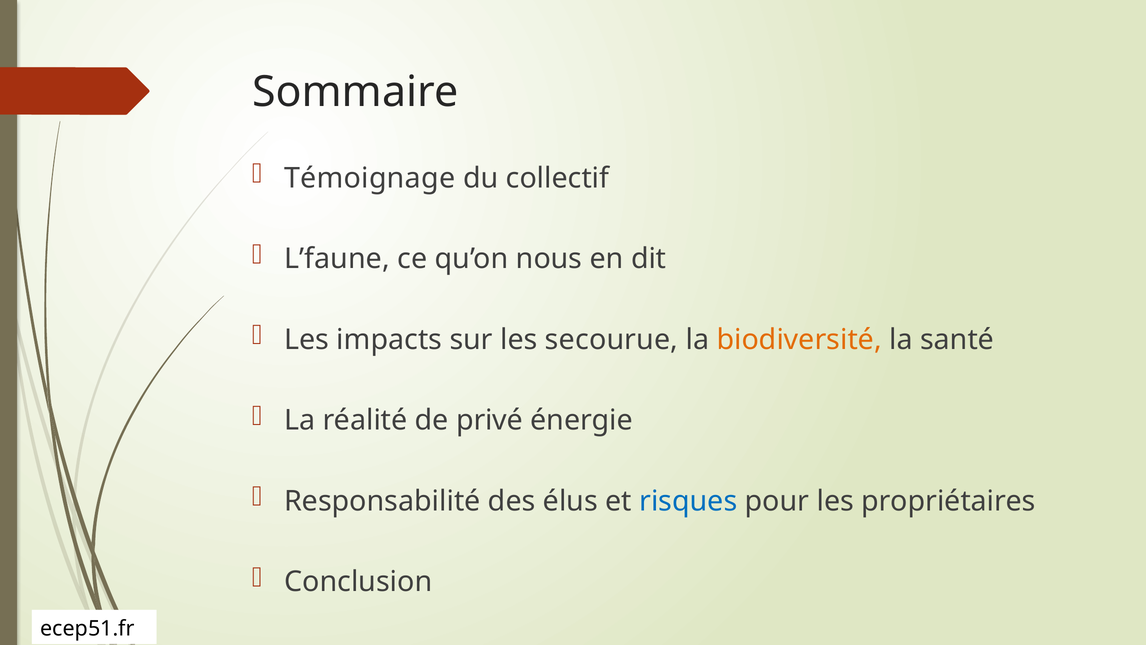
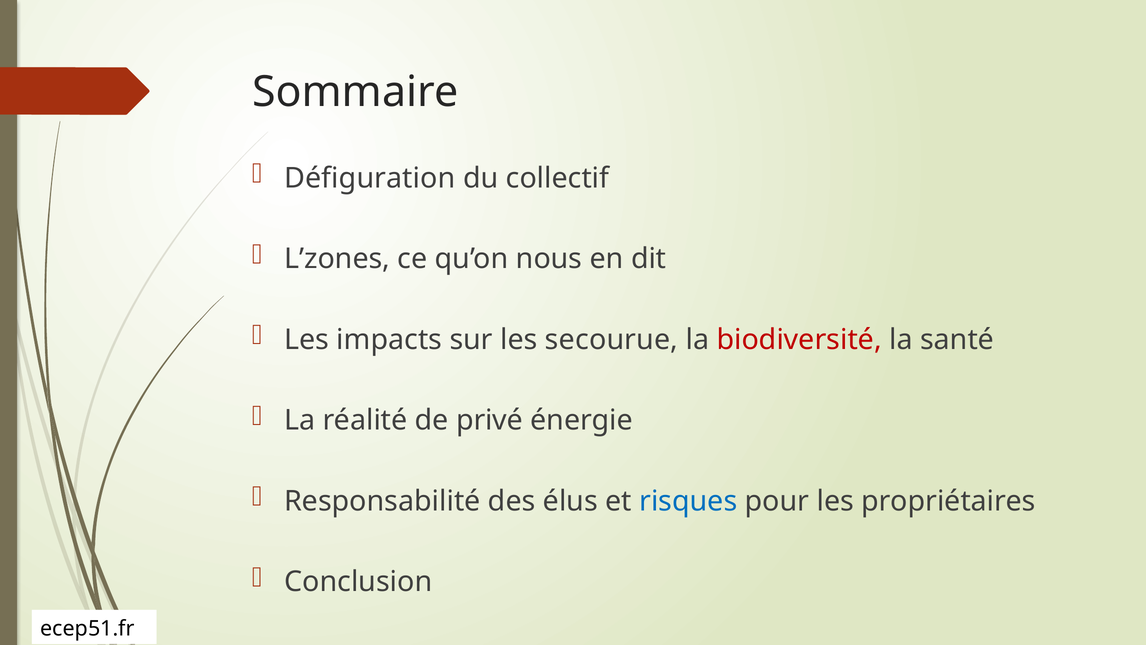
Témoignage: Témoignage -> Défiguration
L’faune: L’faune -> L’zones
biodiversité colour: orange -> red
